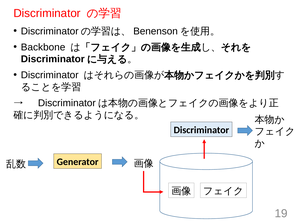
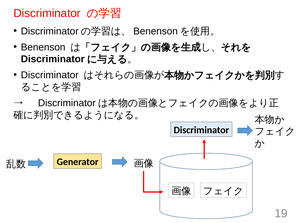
Backbone at (43, 47): Backbone -> Benenson
